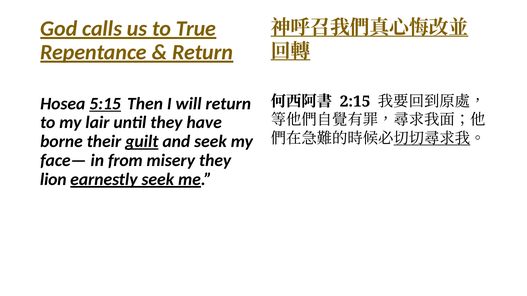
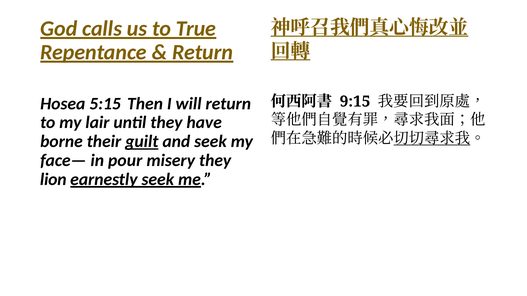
2:15: 2:15 -> 9:15
5:15 underline: present -> none
from: from -> pour
